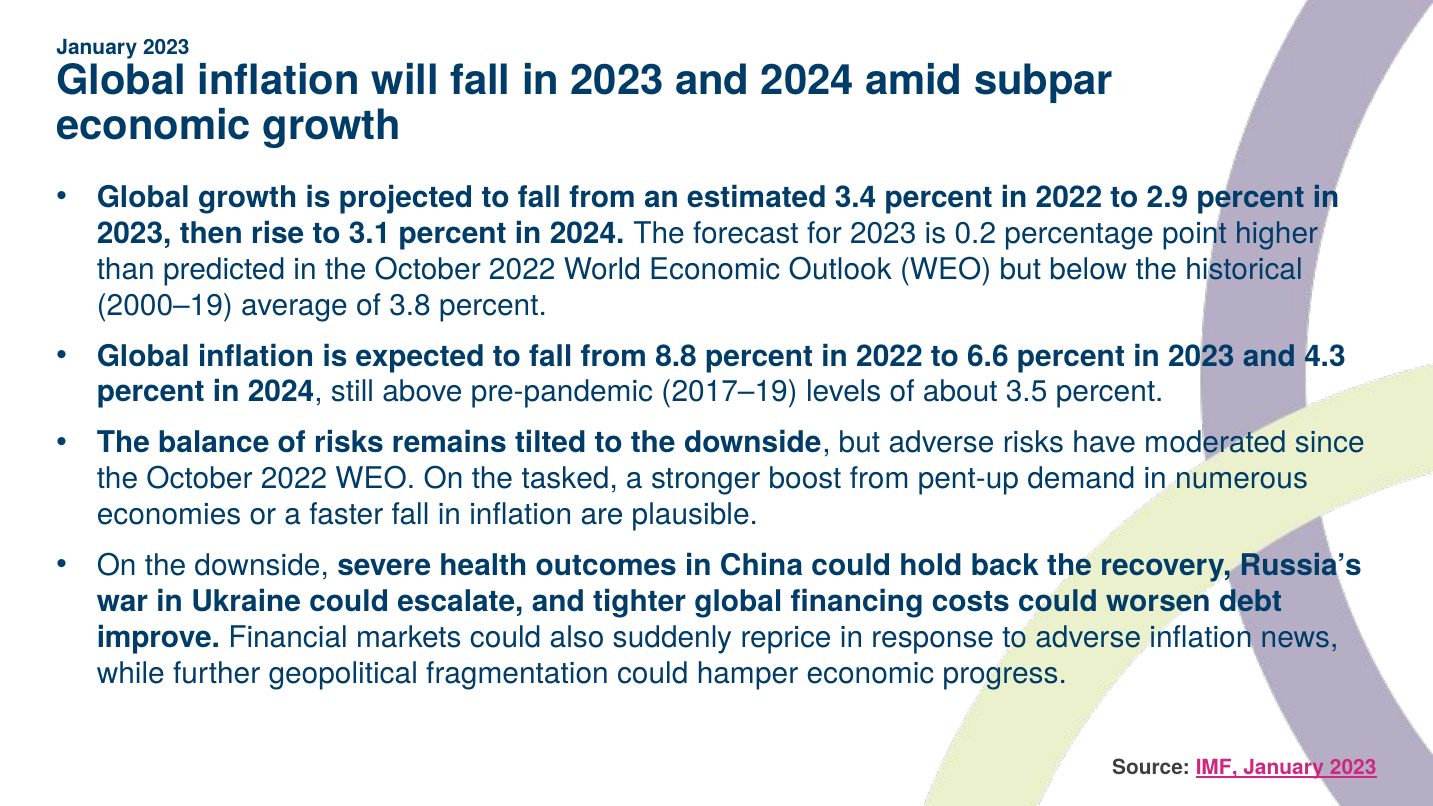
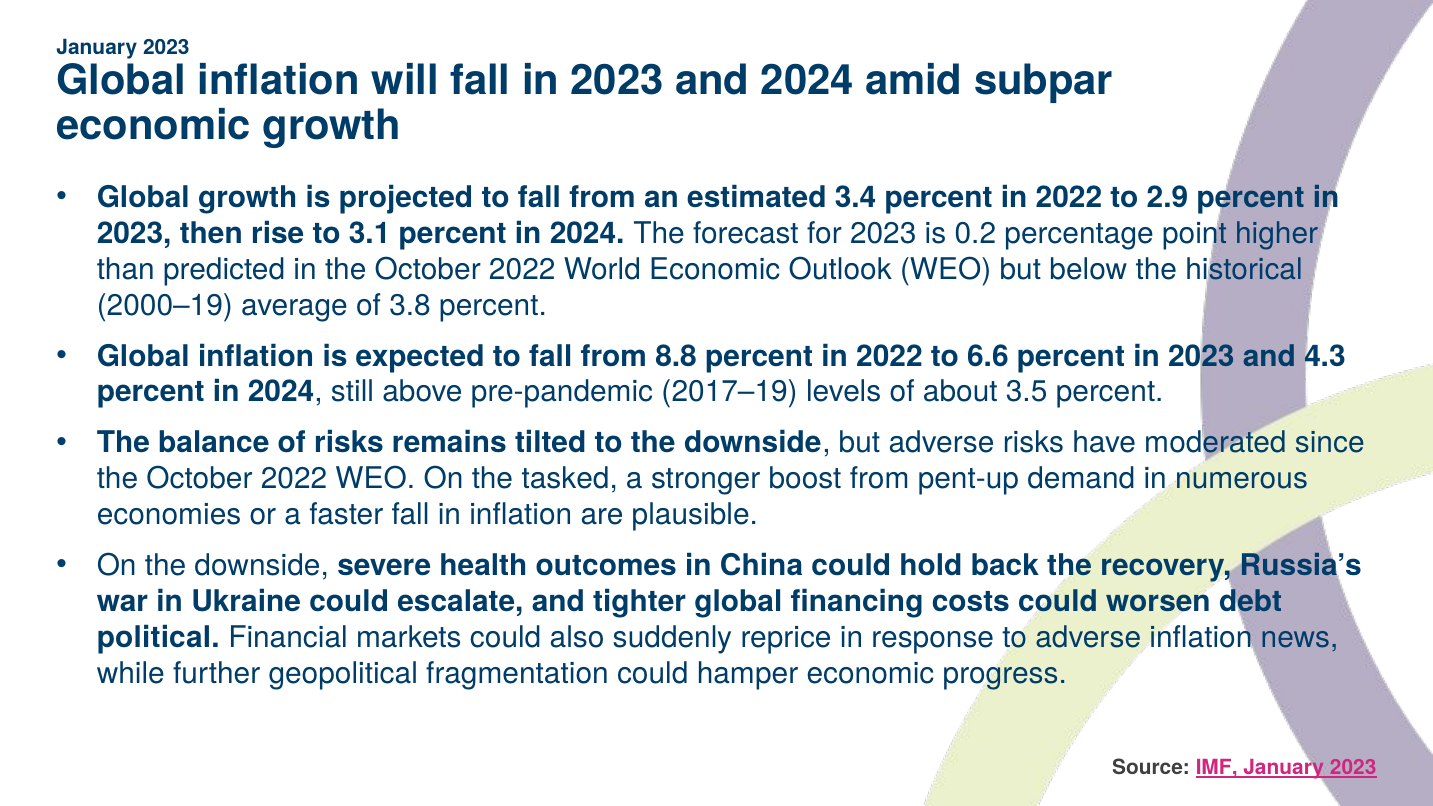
improve: improve -> political
